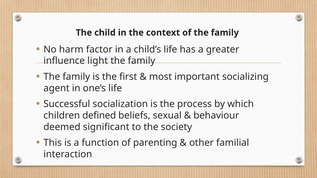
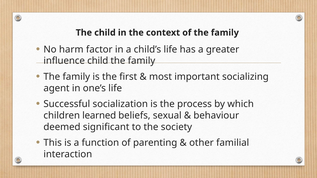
influence light: light -> child
defined: defined -> learned
